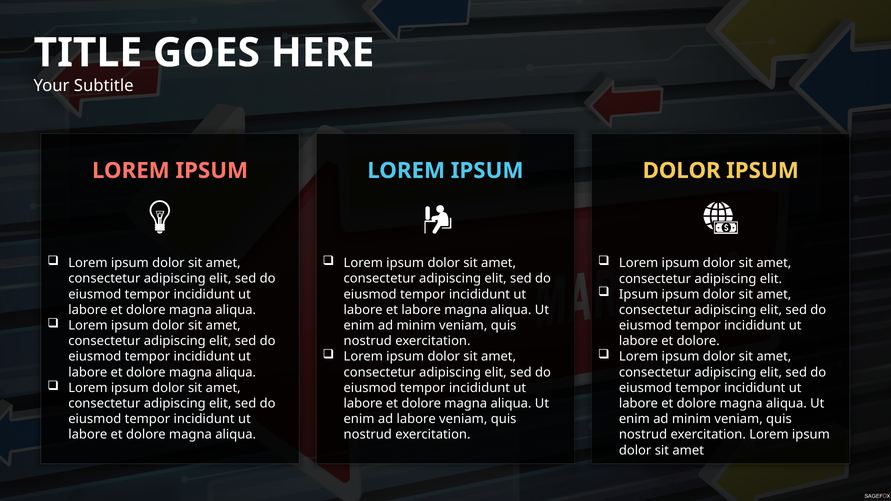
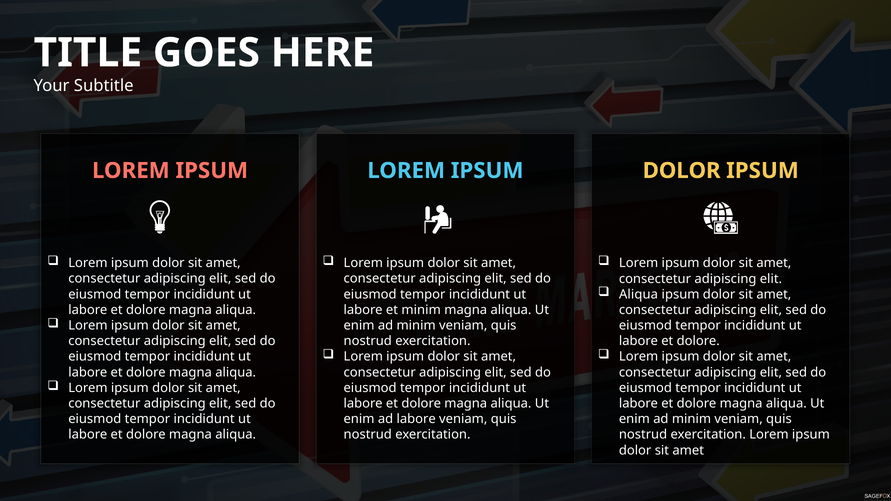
Ipsum at (639, 294): Ipsum -> Aliqua
et labore: labore -> minim
